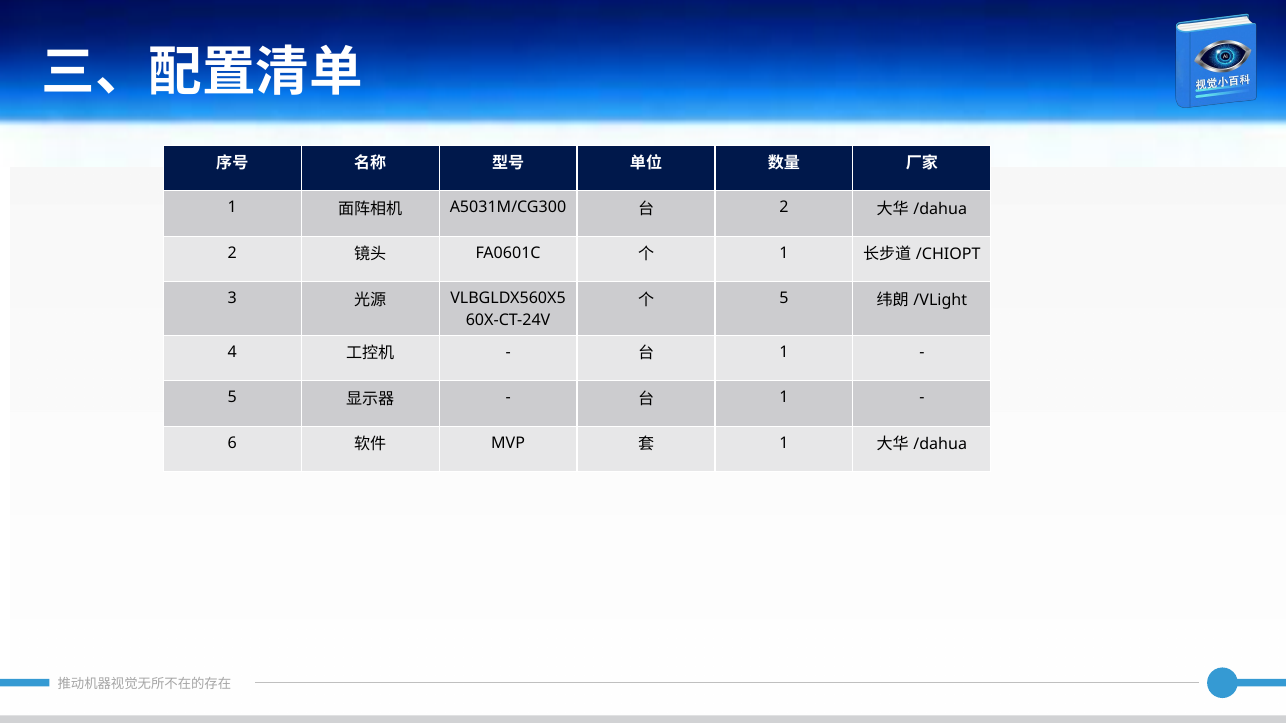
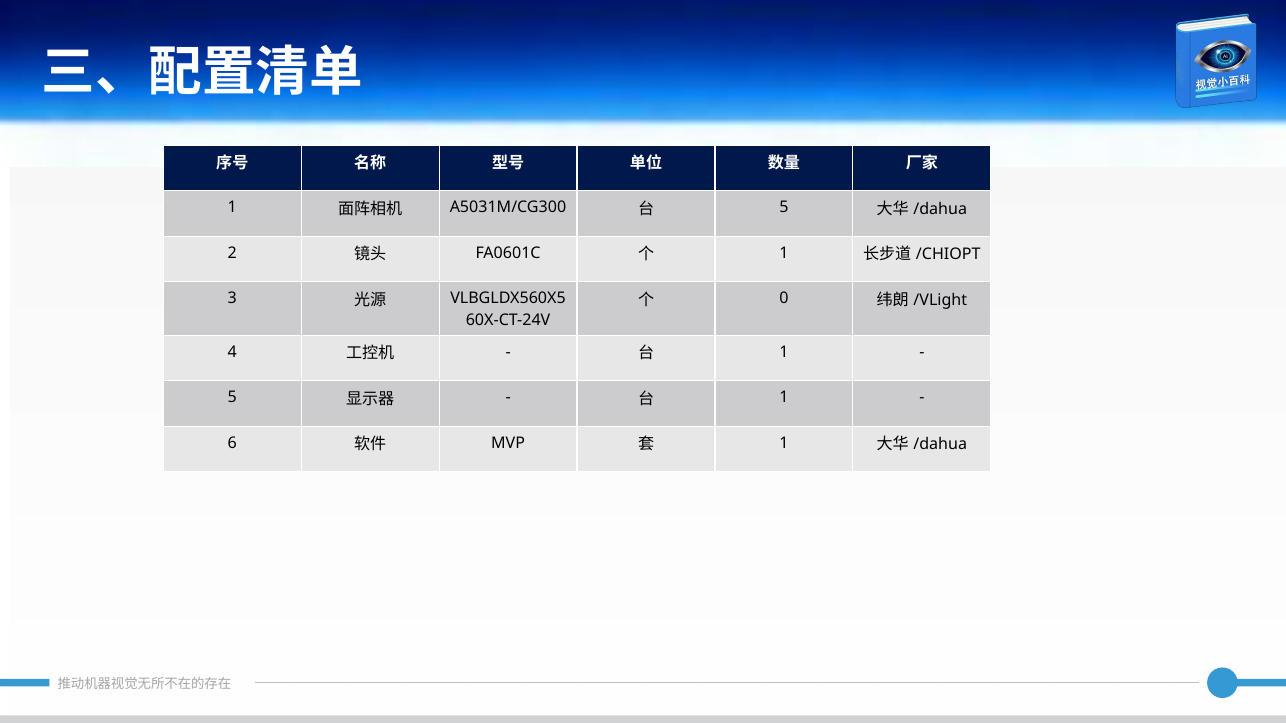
2 at (784, 208): 2 -> 5
5 at (784, 299): 5 -> 0
